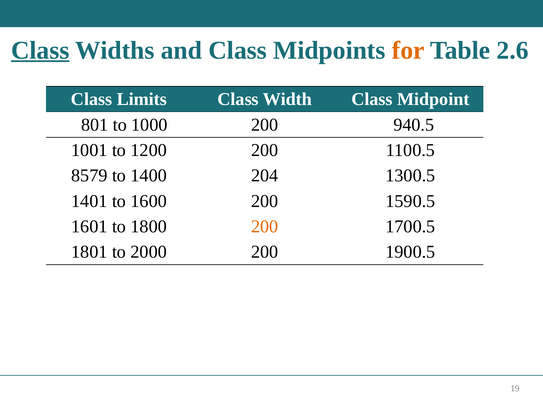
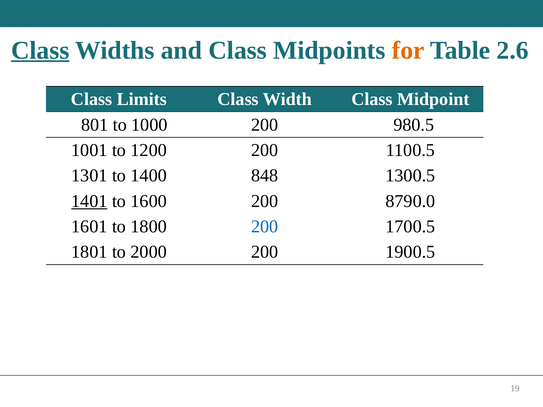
940.5: 940.5 -> 980.5
8579: 8579 -> 1301
204: 204 -> 848
1401 underline: none -> present
1590.5: 1590.5 -> 8790.0
200 at (265, 227) colour: orange -> blue
